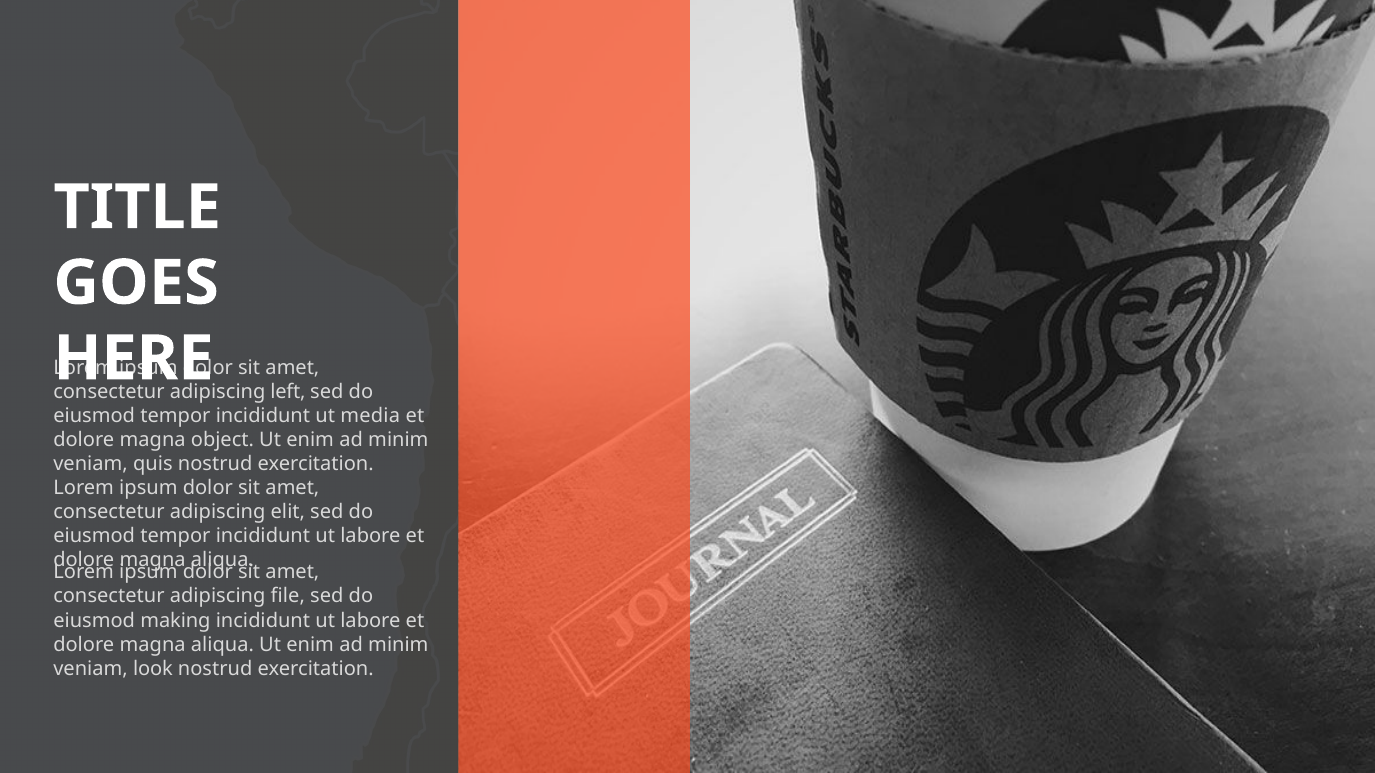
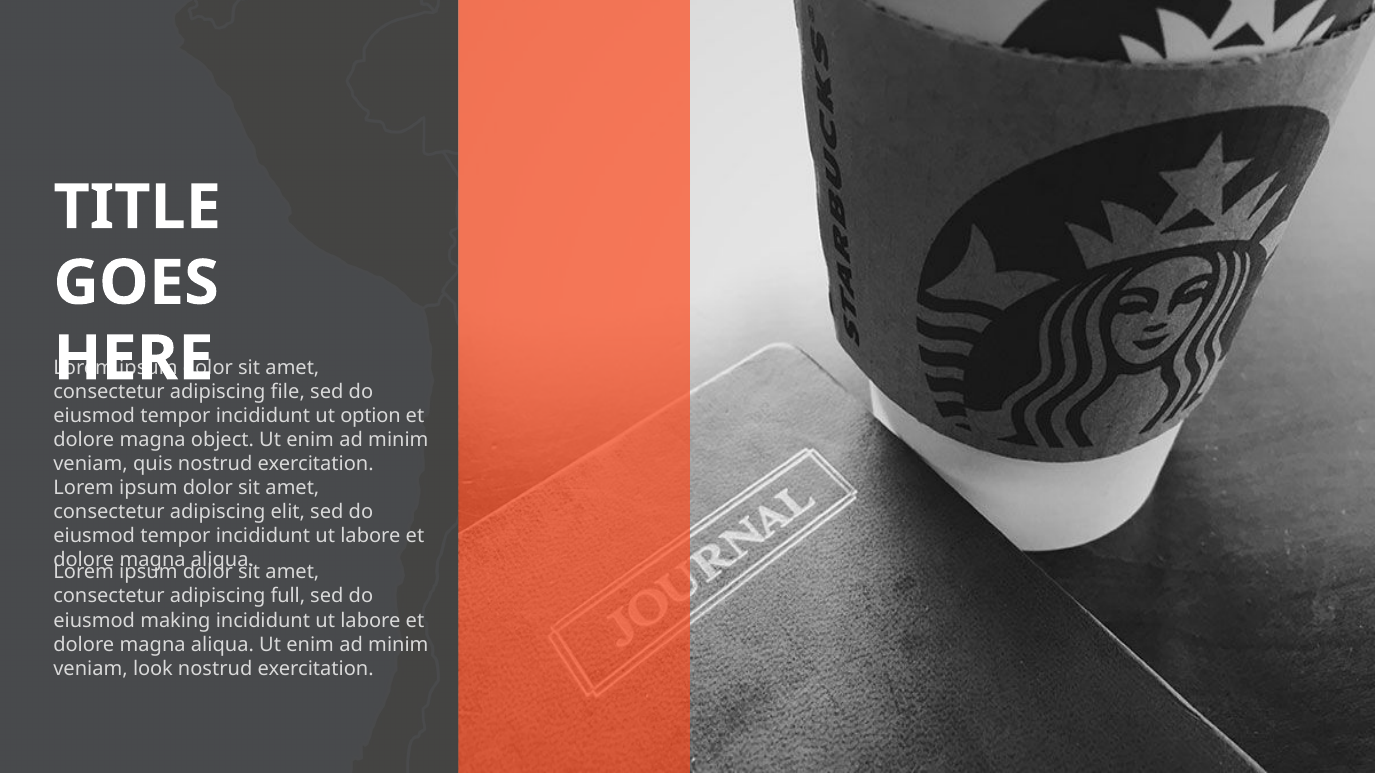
left: left -> file
media: media -> option
file: file -> full
